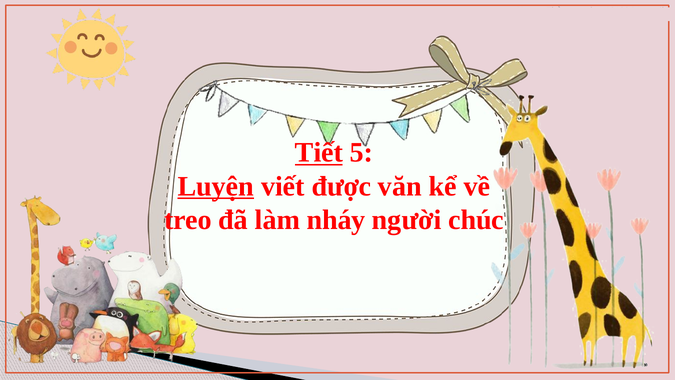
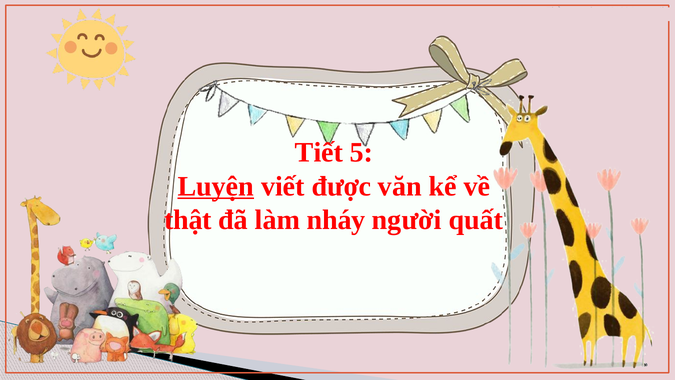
Tiết underline: present -> none
treo: treo -> thật
chúc: chúc -> quất
